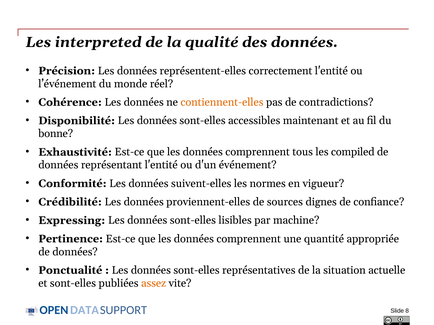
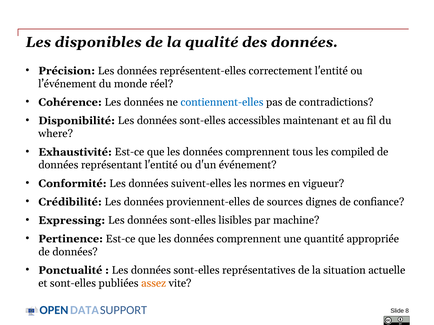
interpreted: interpreted -> disponibles
contiennent-elles colour: orange -> blue
bonne: bonne -> where
